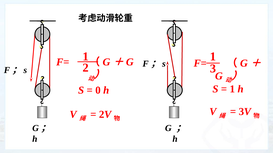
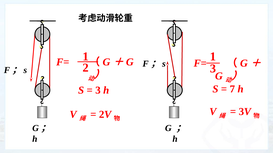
0 at (98, 91): 0 -> 3
1 at (232, 89): 1 -> 7
